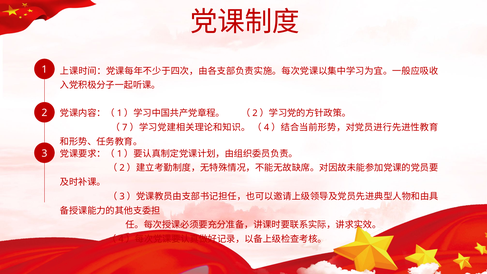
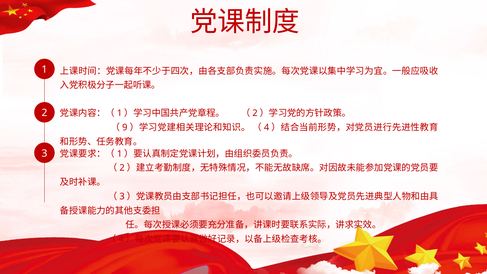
7: 7 -> 9
